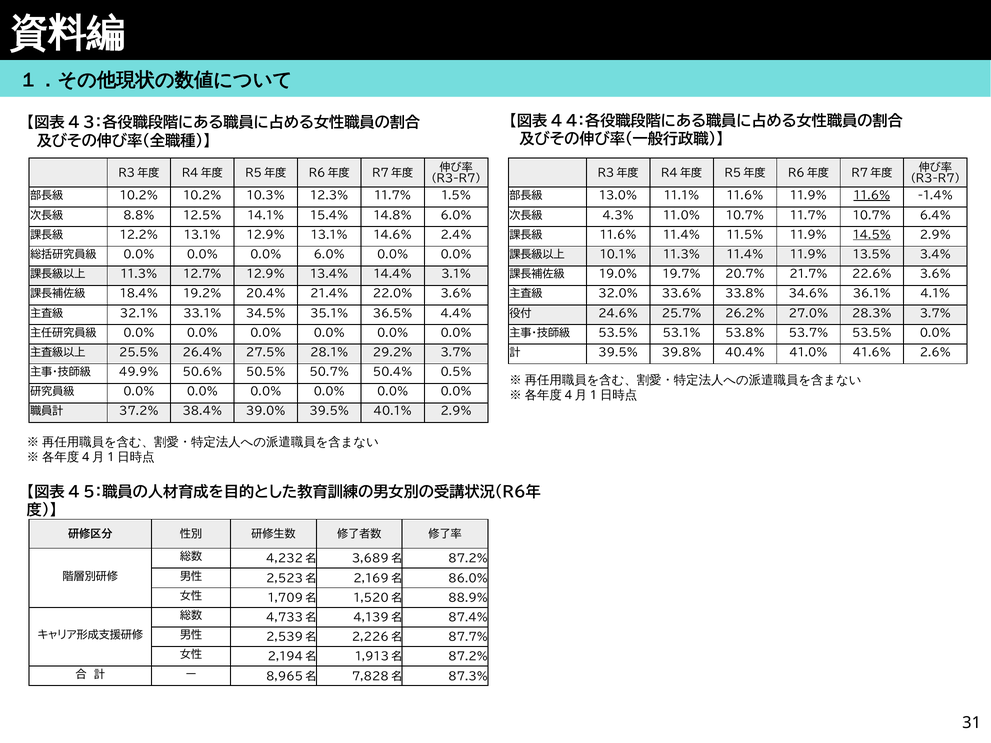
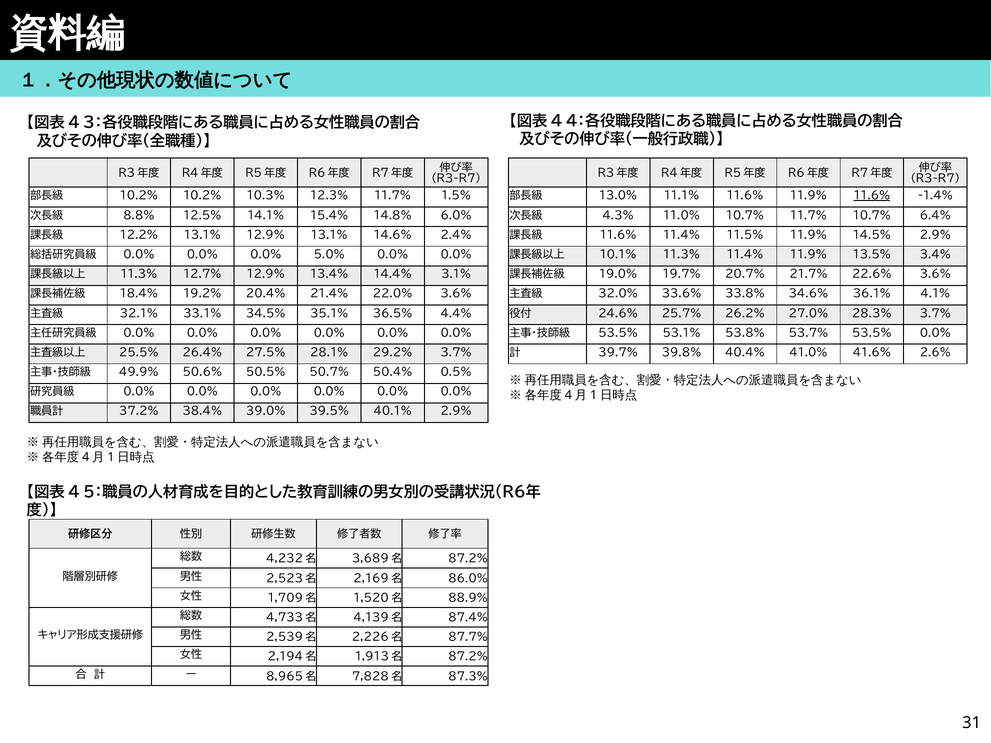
14.5% underline: present -> none
0.0% 6.0%: 6.0% -> 5.0%
39.5% at (618, 353): 39.5% -> 39.7%
